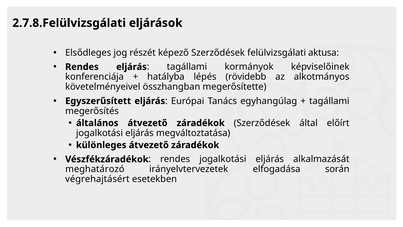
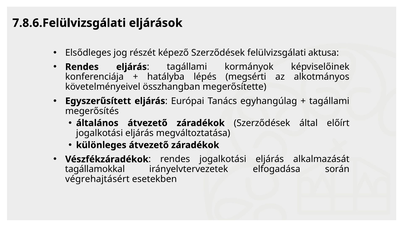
2.7.8.Felülvizsgálati: 2.7.8.Felülvizsgálati -> 7.8.6.Felülvizsgálati
rövidebb: rövidebb -> megsérti
meghatározó: meghatározó -> tagállamokkal
